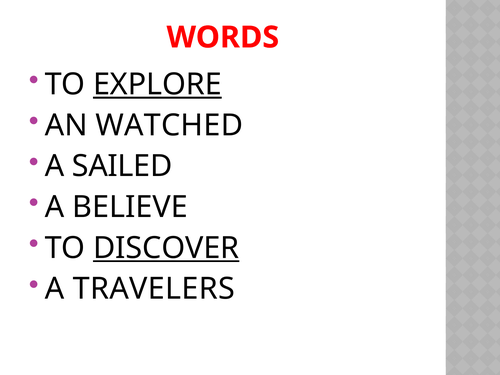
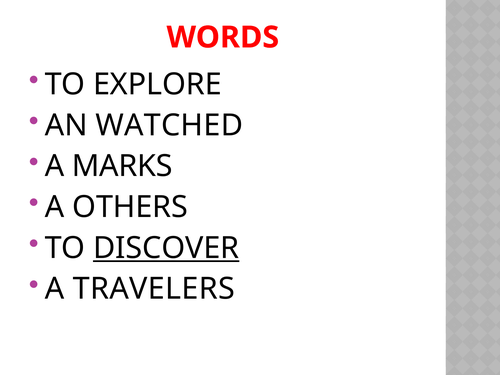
EXPLORE underline: present -> none
SAILED: SAILED -> MARKS
BELIEVE: BELIEVE -> OTHERS
